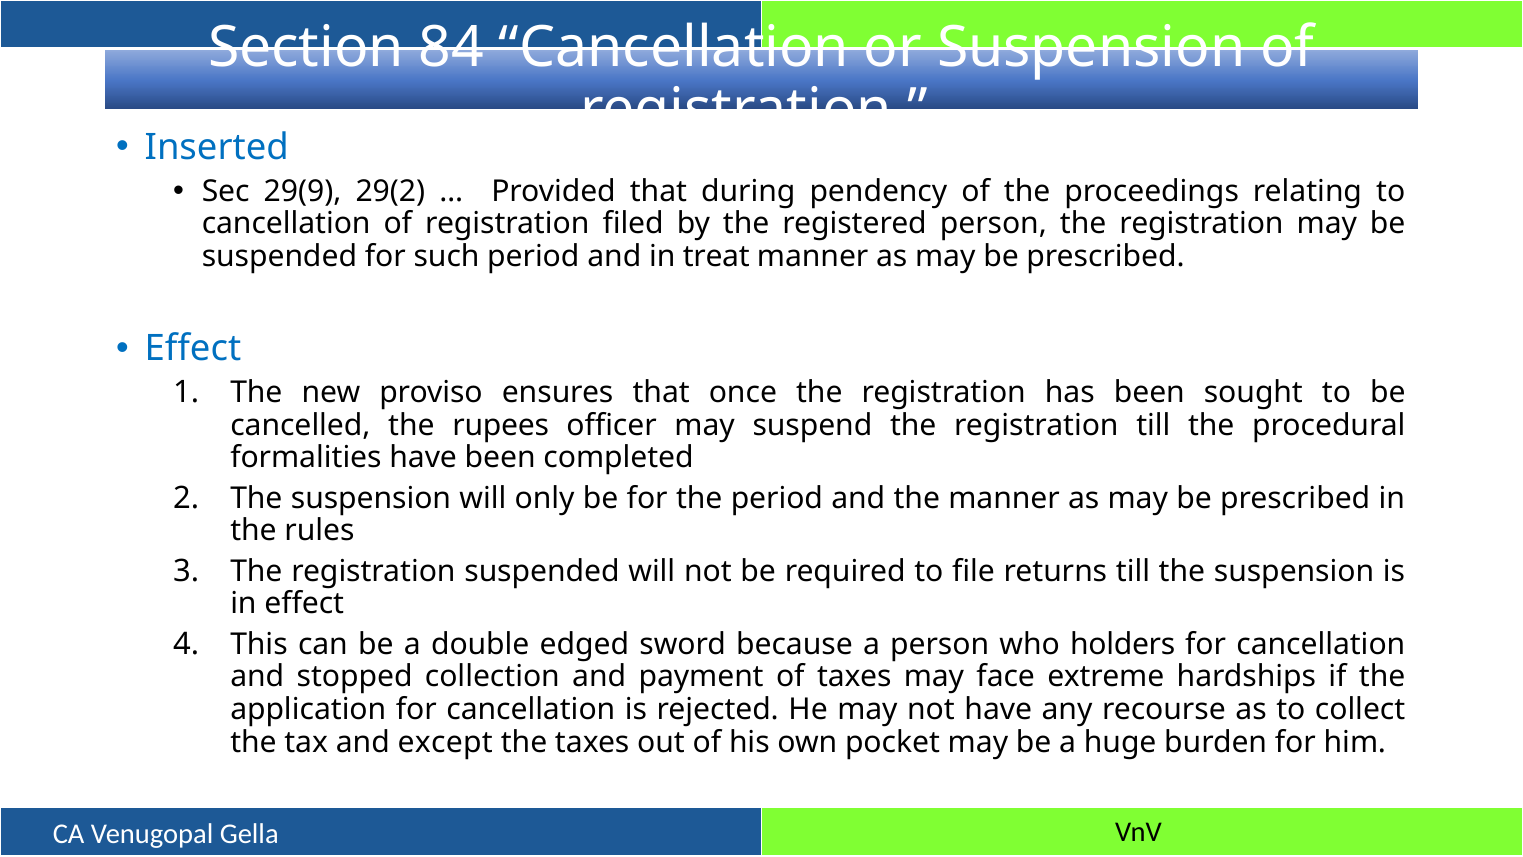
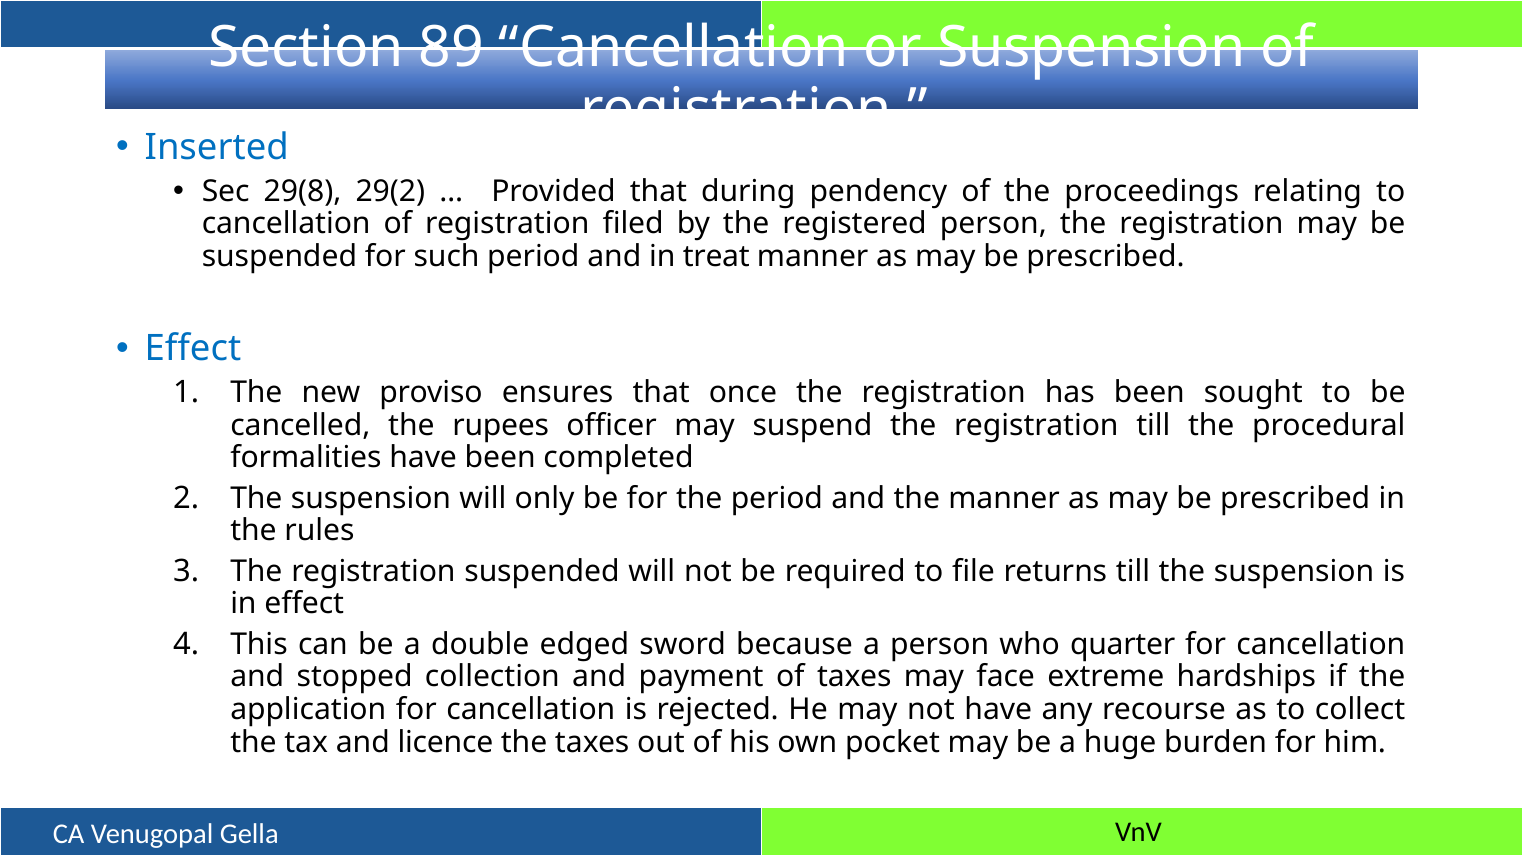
84: 84 -> 89
29(9: 29(9 -> 29(8
holders: holders -> quarter
except: except -> licence
